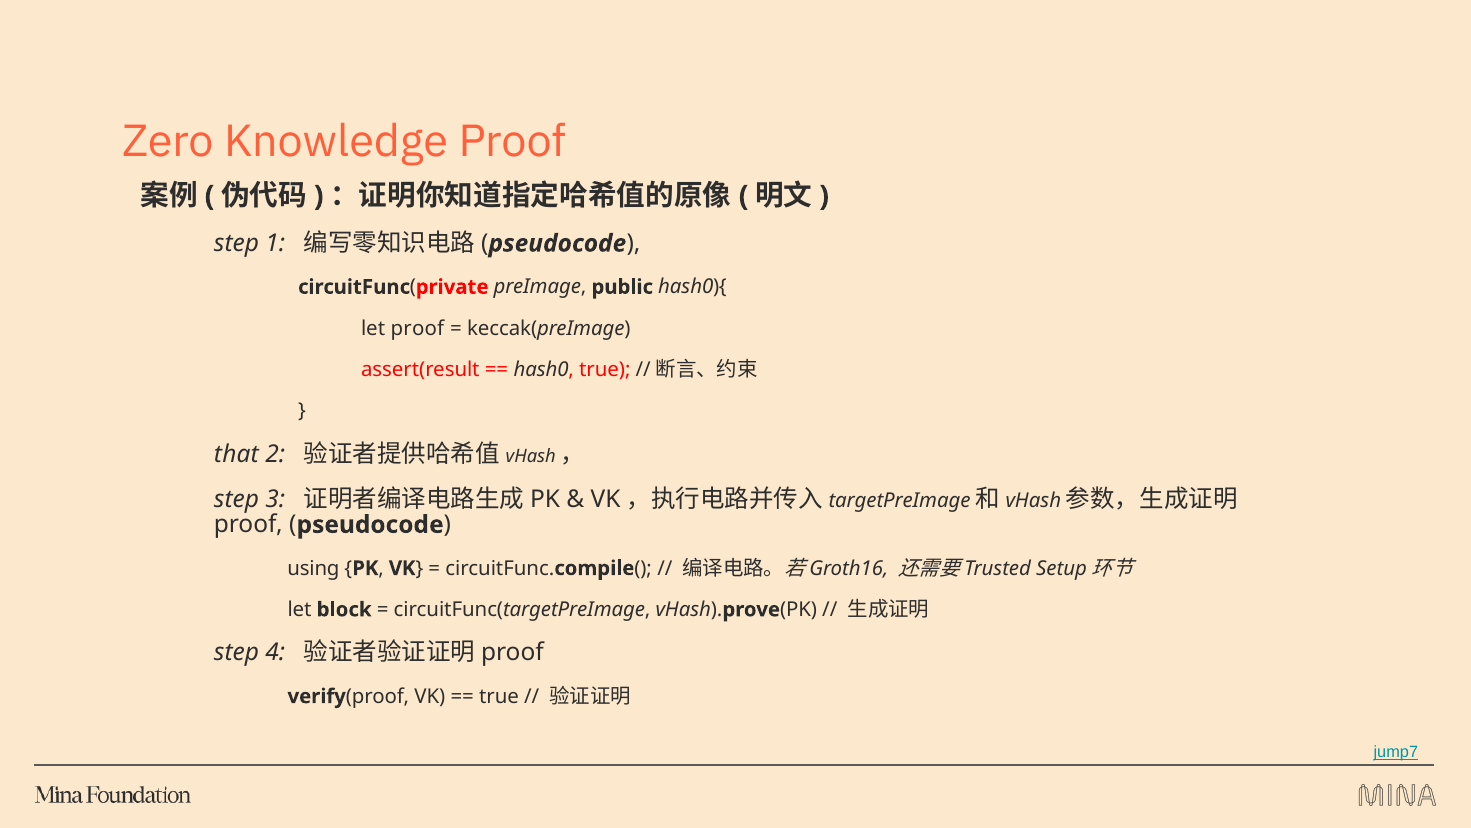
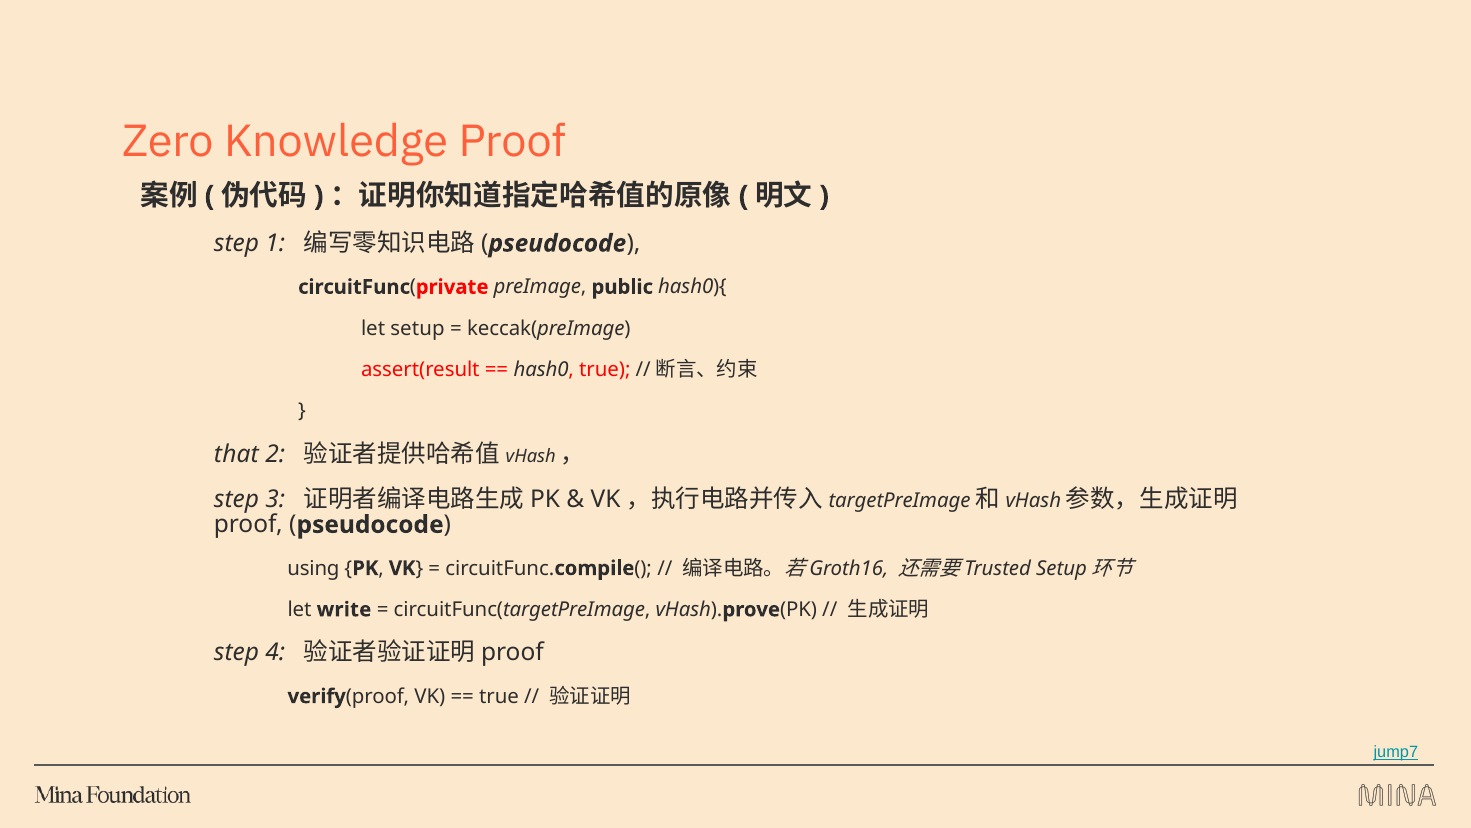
let proof: proof -> setup
block: block -> write
